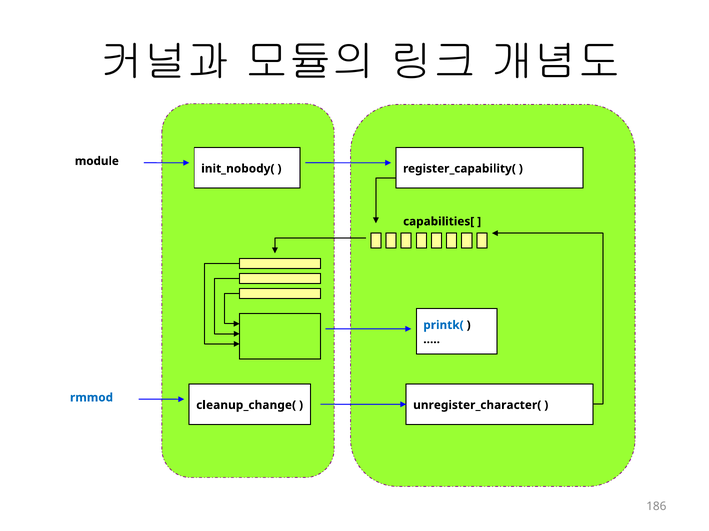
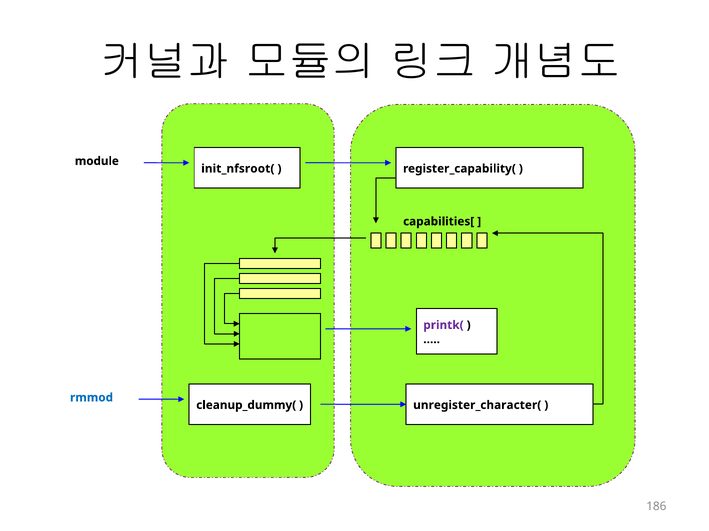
init_nobody(: init_nobody( -> init_nfsroot(
printk( colour: blue -> purple
cleanup_change(: cleanup_change( -> cleanup_dummy(
